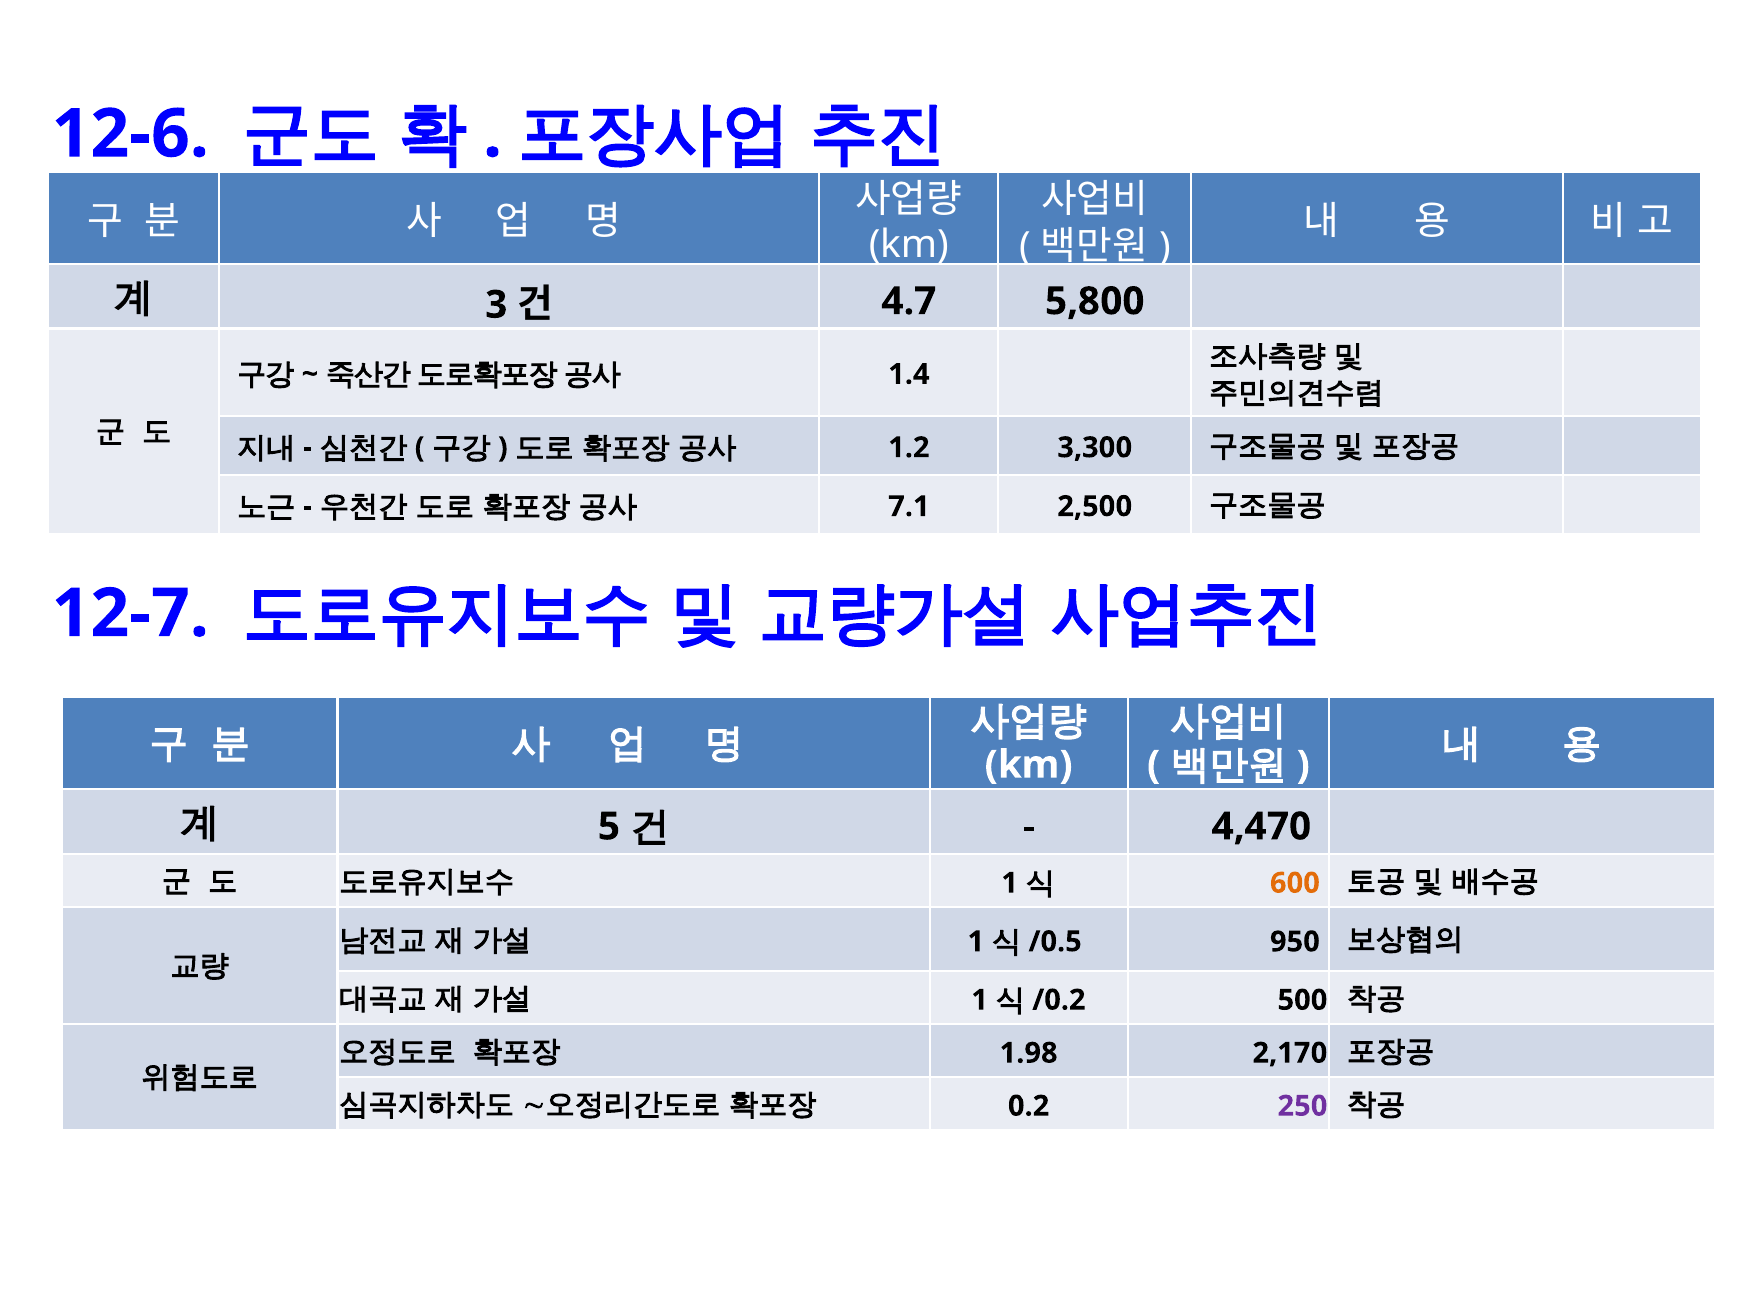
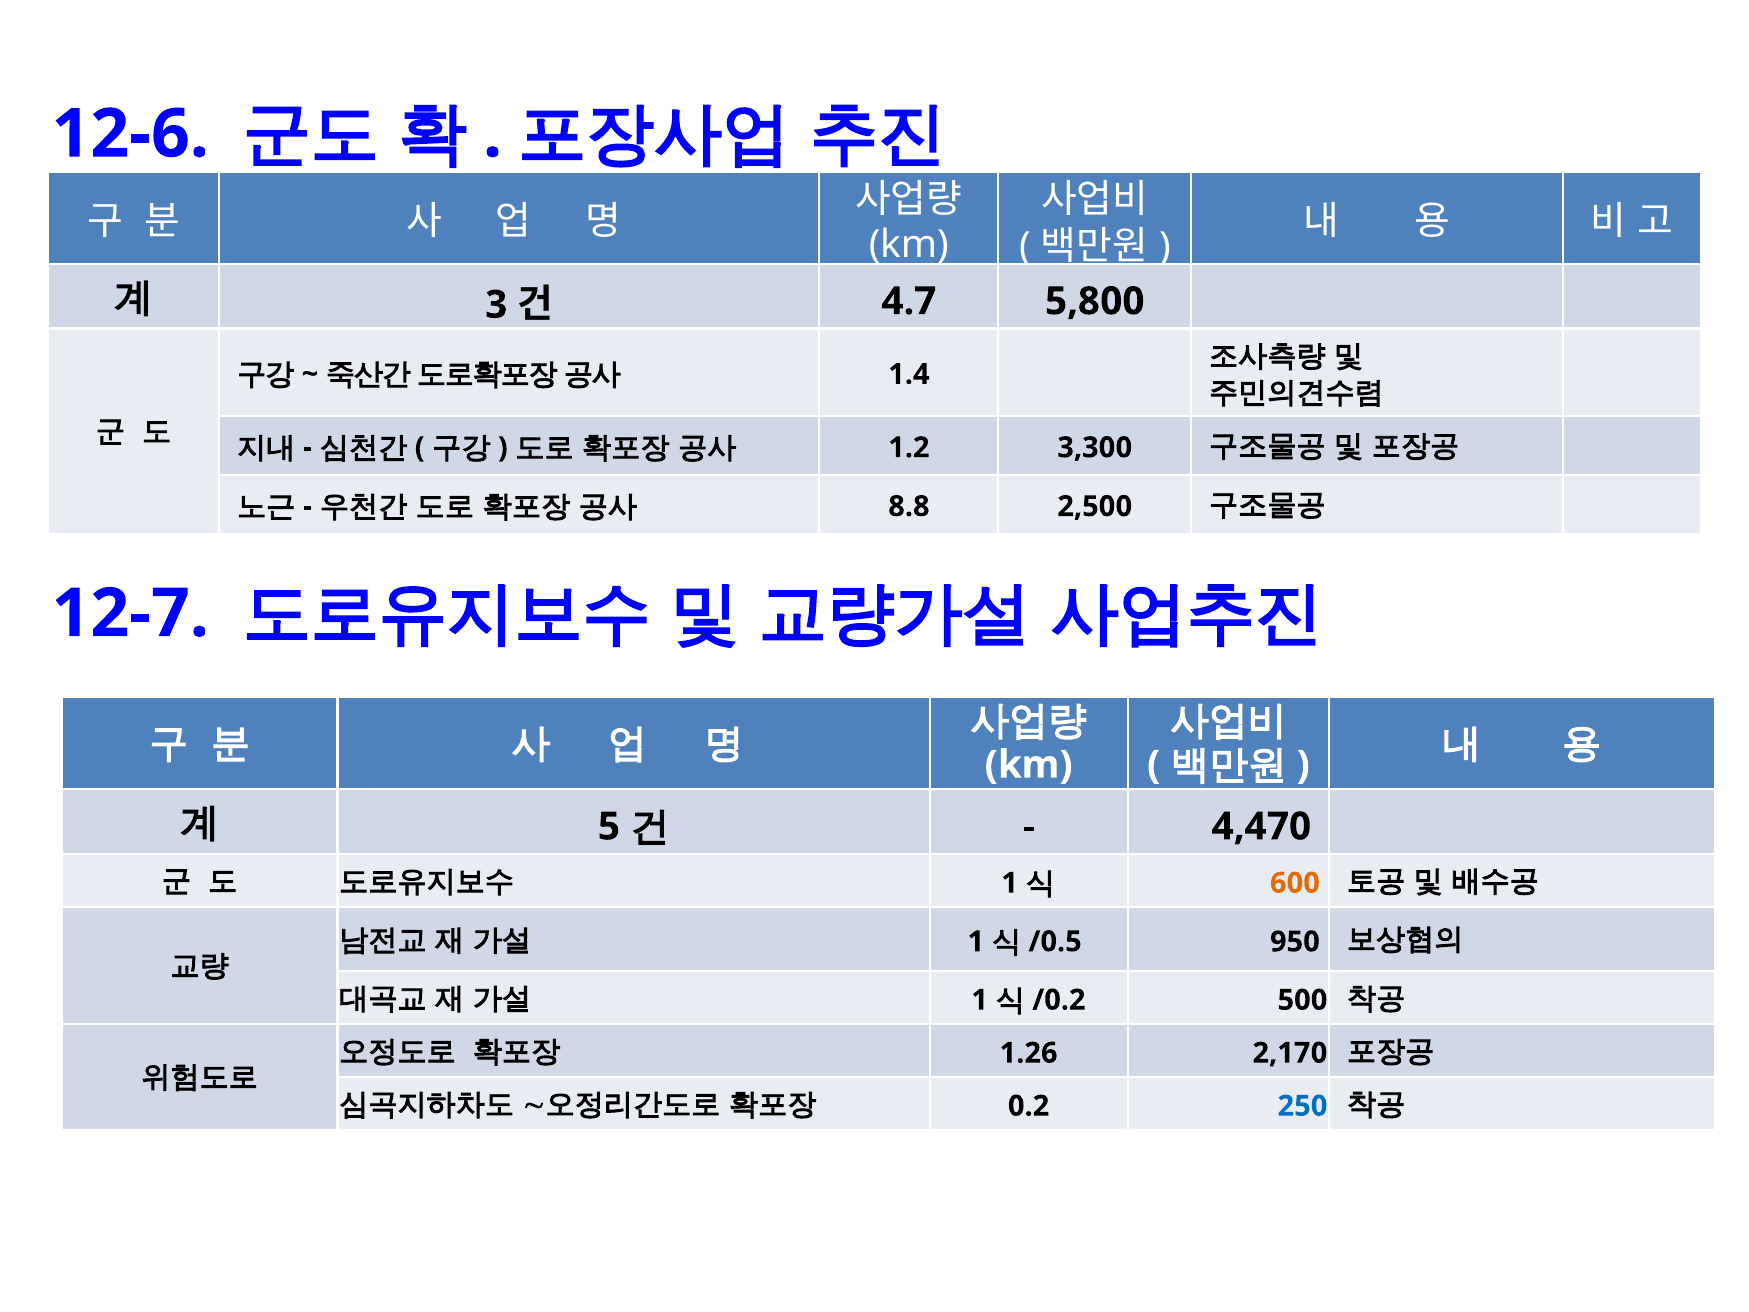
7.1: 7.1 -> 8.8
1.98: 1.98 -> 1.26
250 colour: purple -> blue
